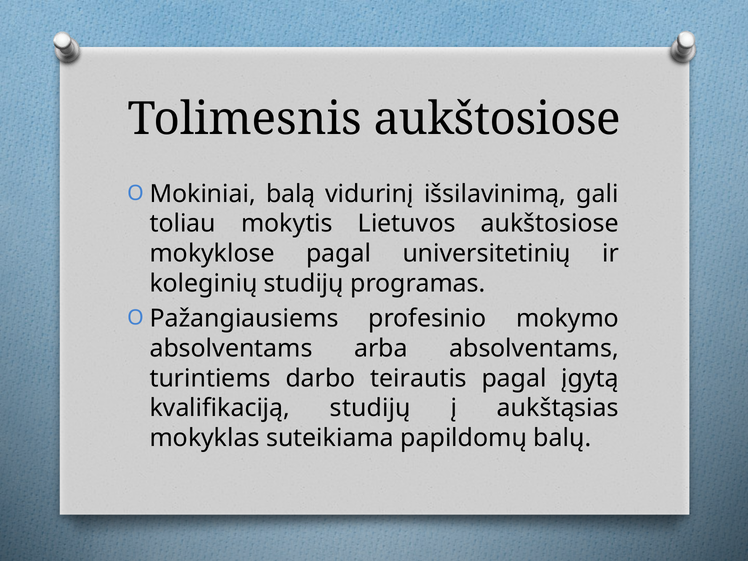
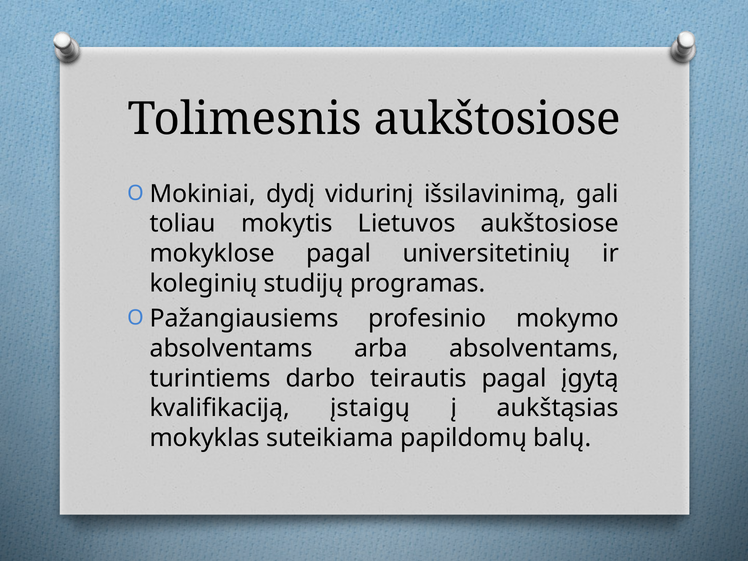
balą: balą -> dydį
kvalifikaciją studijų: studijų -> įstaigų
